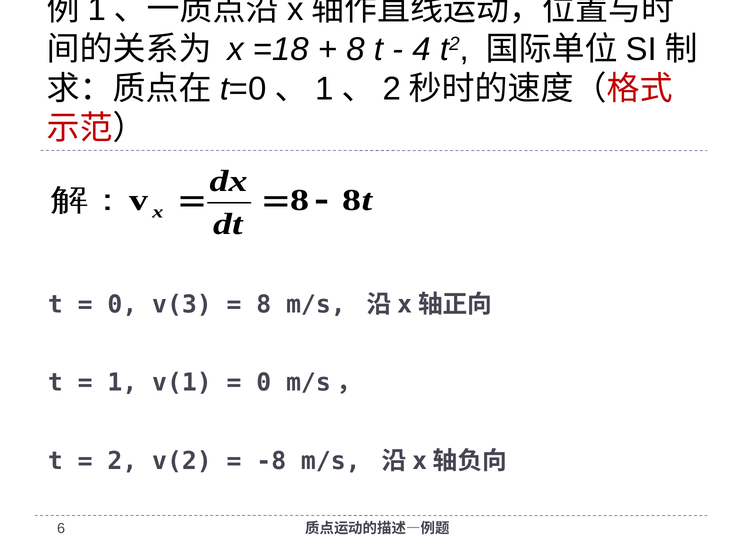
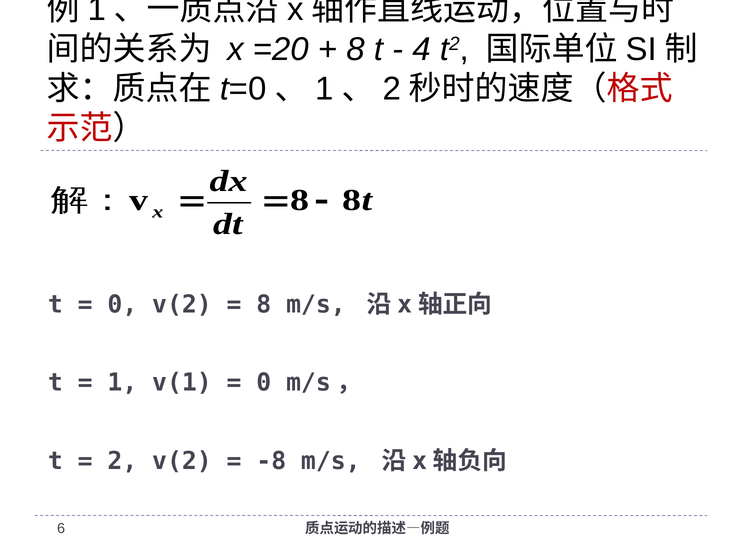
=18: =18 -> =20
0 v(3: v(3 -> v(2
